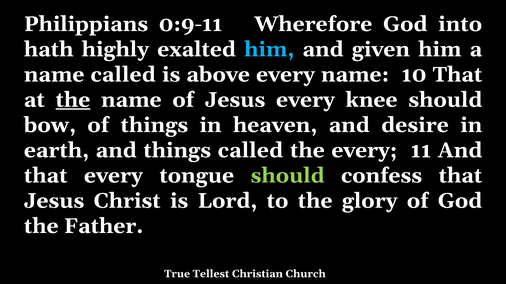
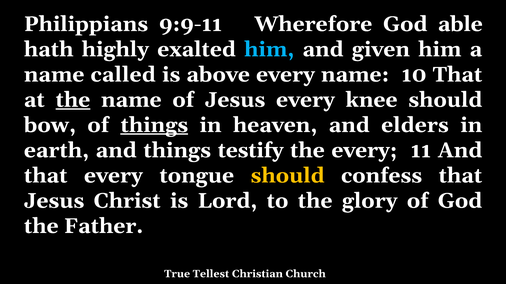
0:9-11: 0:9-11 -> 9:9-11
into: into -> able
things at (154, 125) underline: none -> present
desire: desire -> elders
things called: called -> testify
should at (288, 176) colour: light green -> yellow
